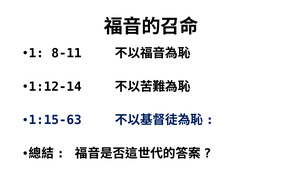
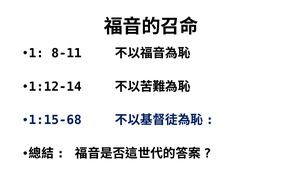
1:15-63: 1:15-63 -> 1:15-68
